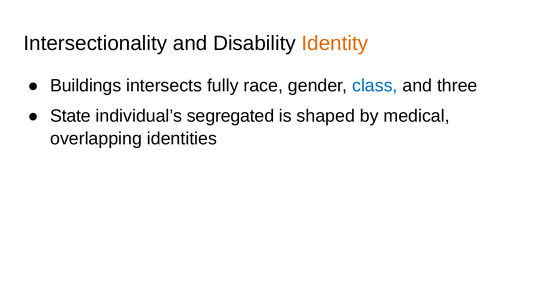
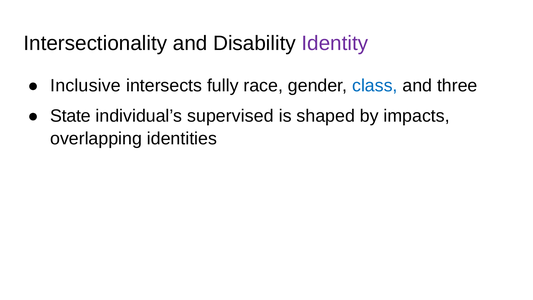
Identity colour: orange -> purple
Buildings: Buildings -> Inclusive
segregated: segregated -> supervised
medical: medical -> impacts
